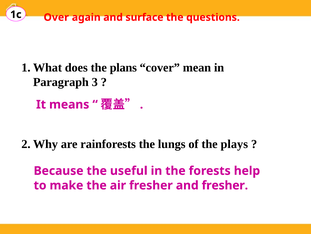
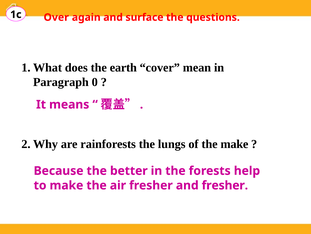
plans: plans -> earth
3: 3 -> 0
the plays: plays -> make
useful: useful -> better
